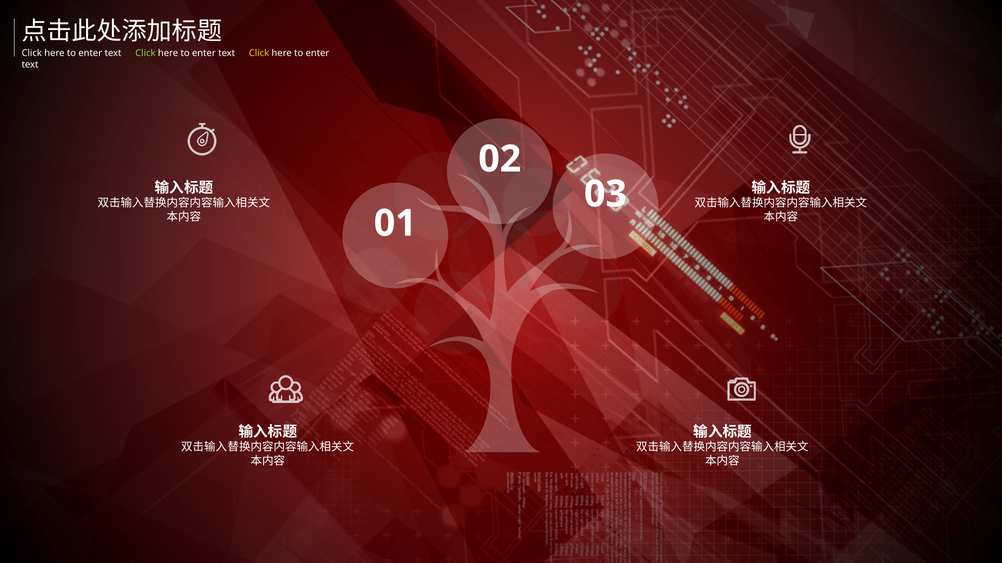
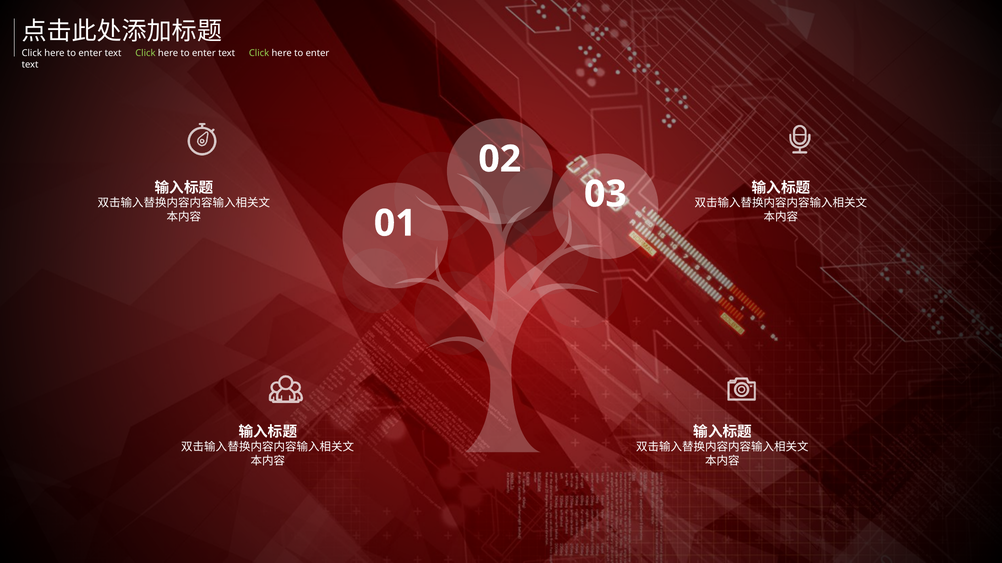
Click at (259, 53) colour: yellow -> light green
